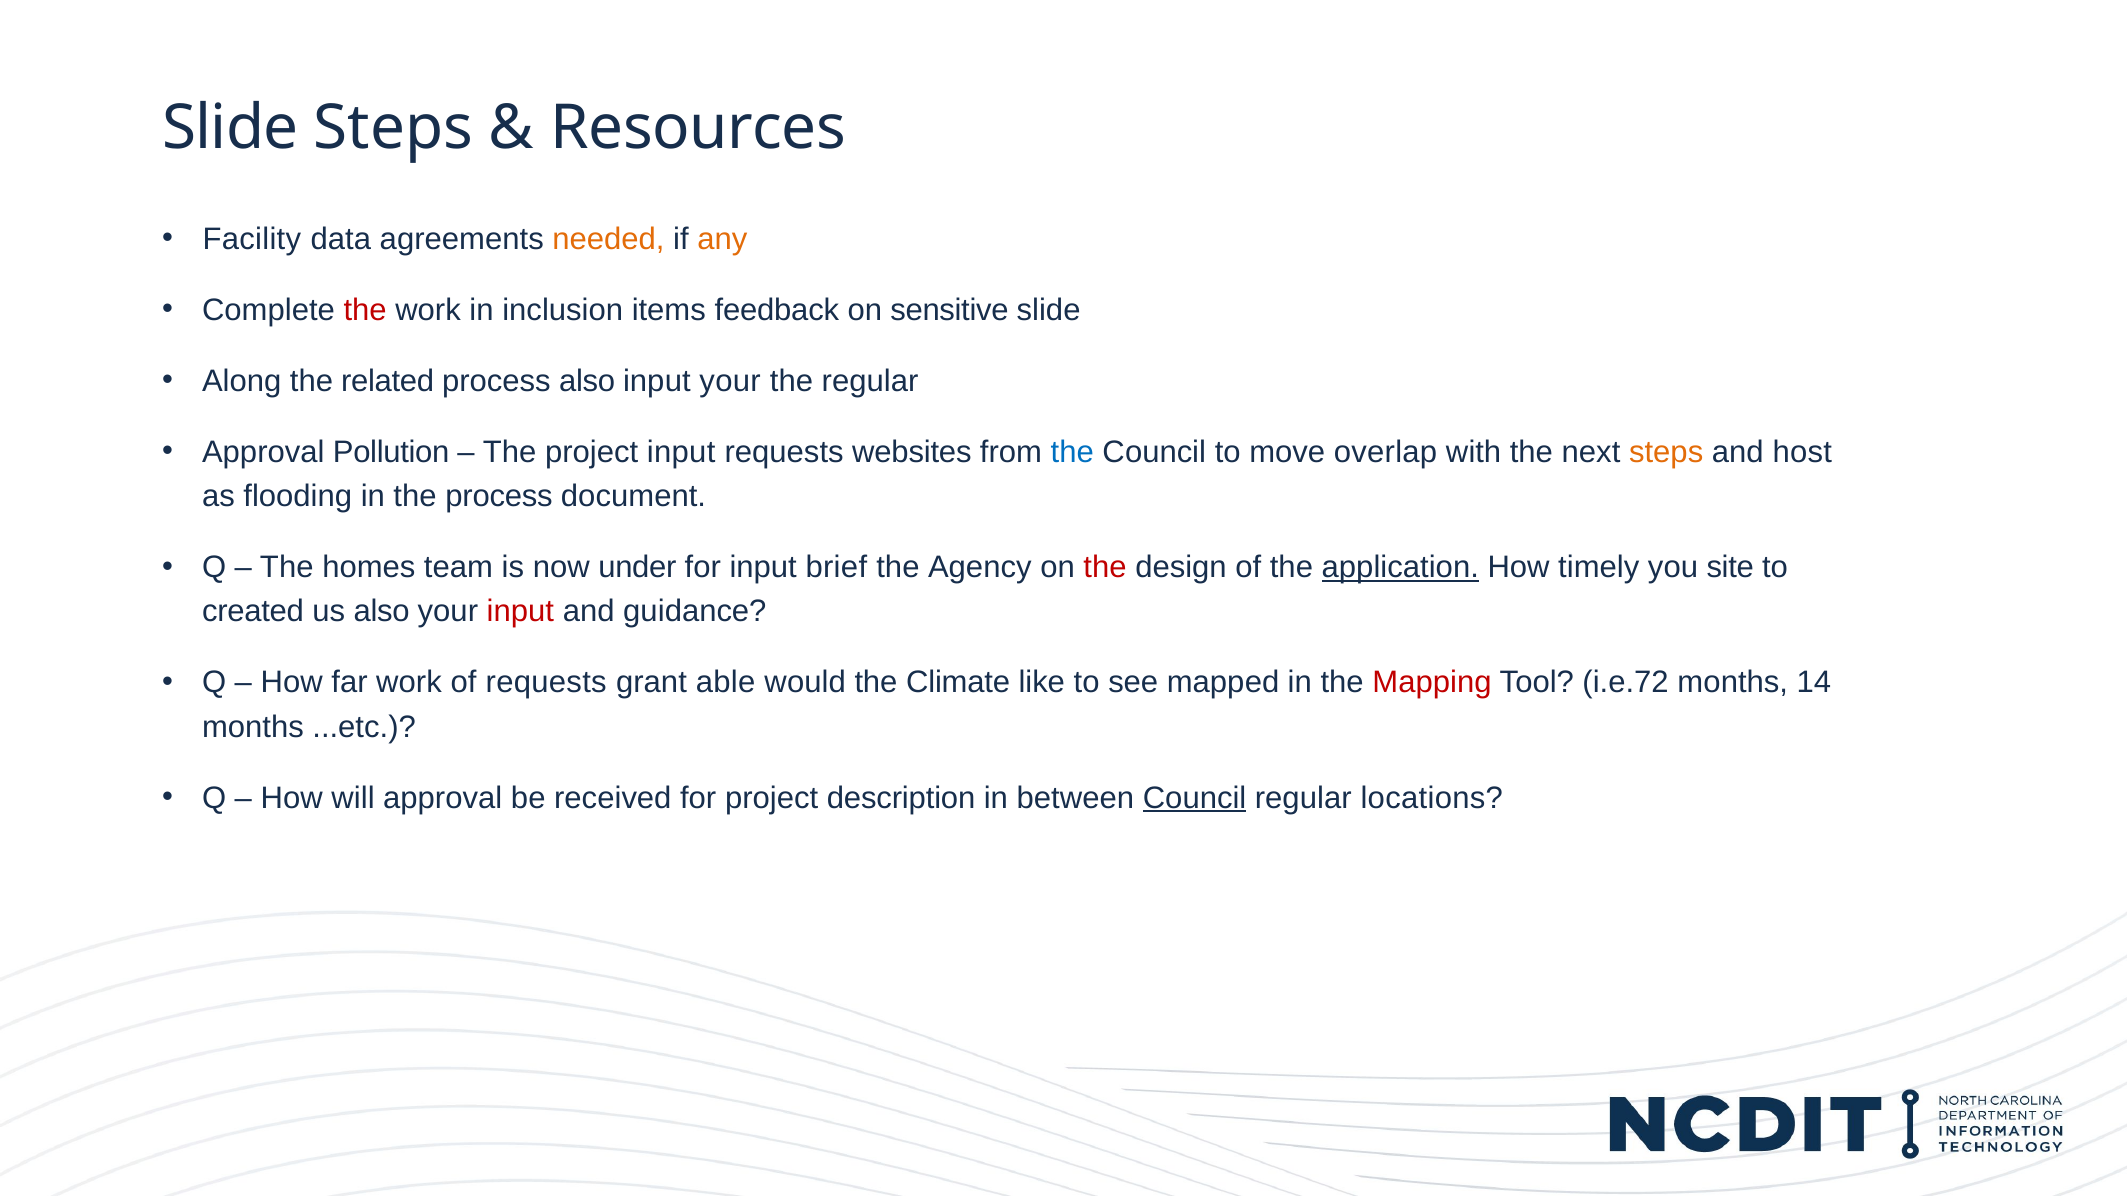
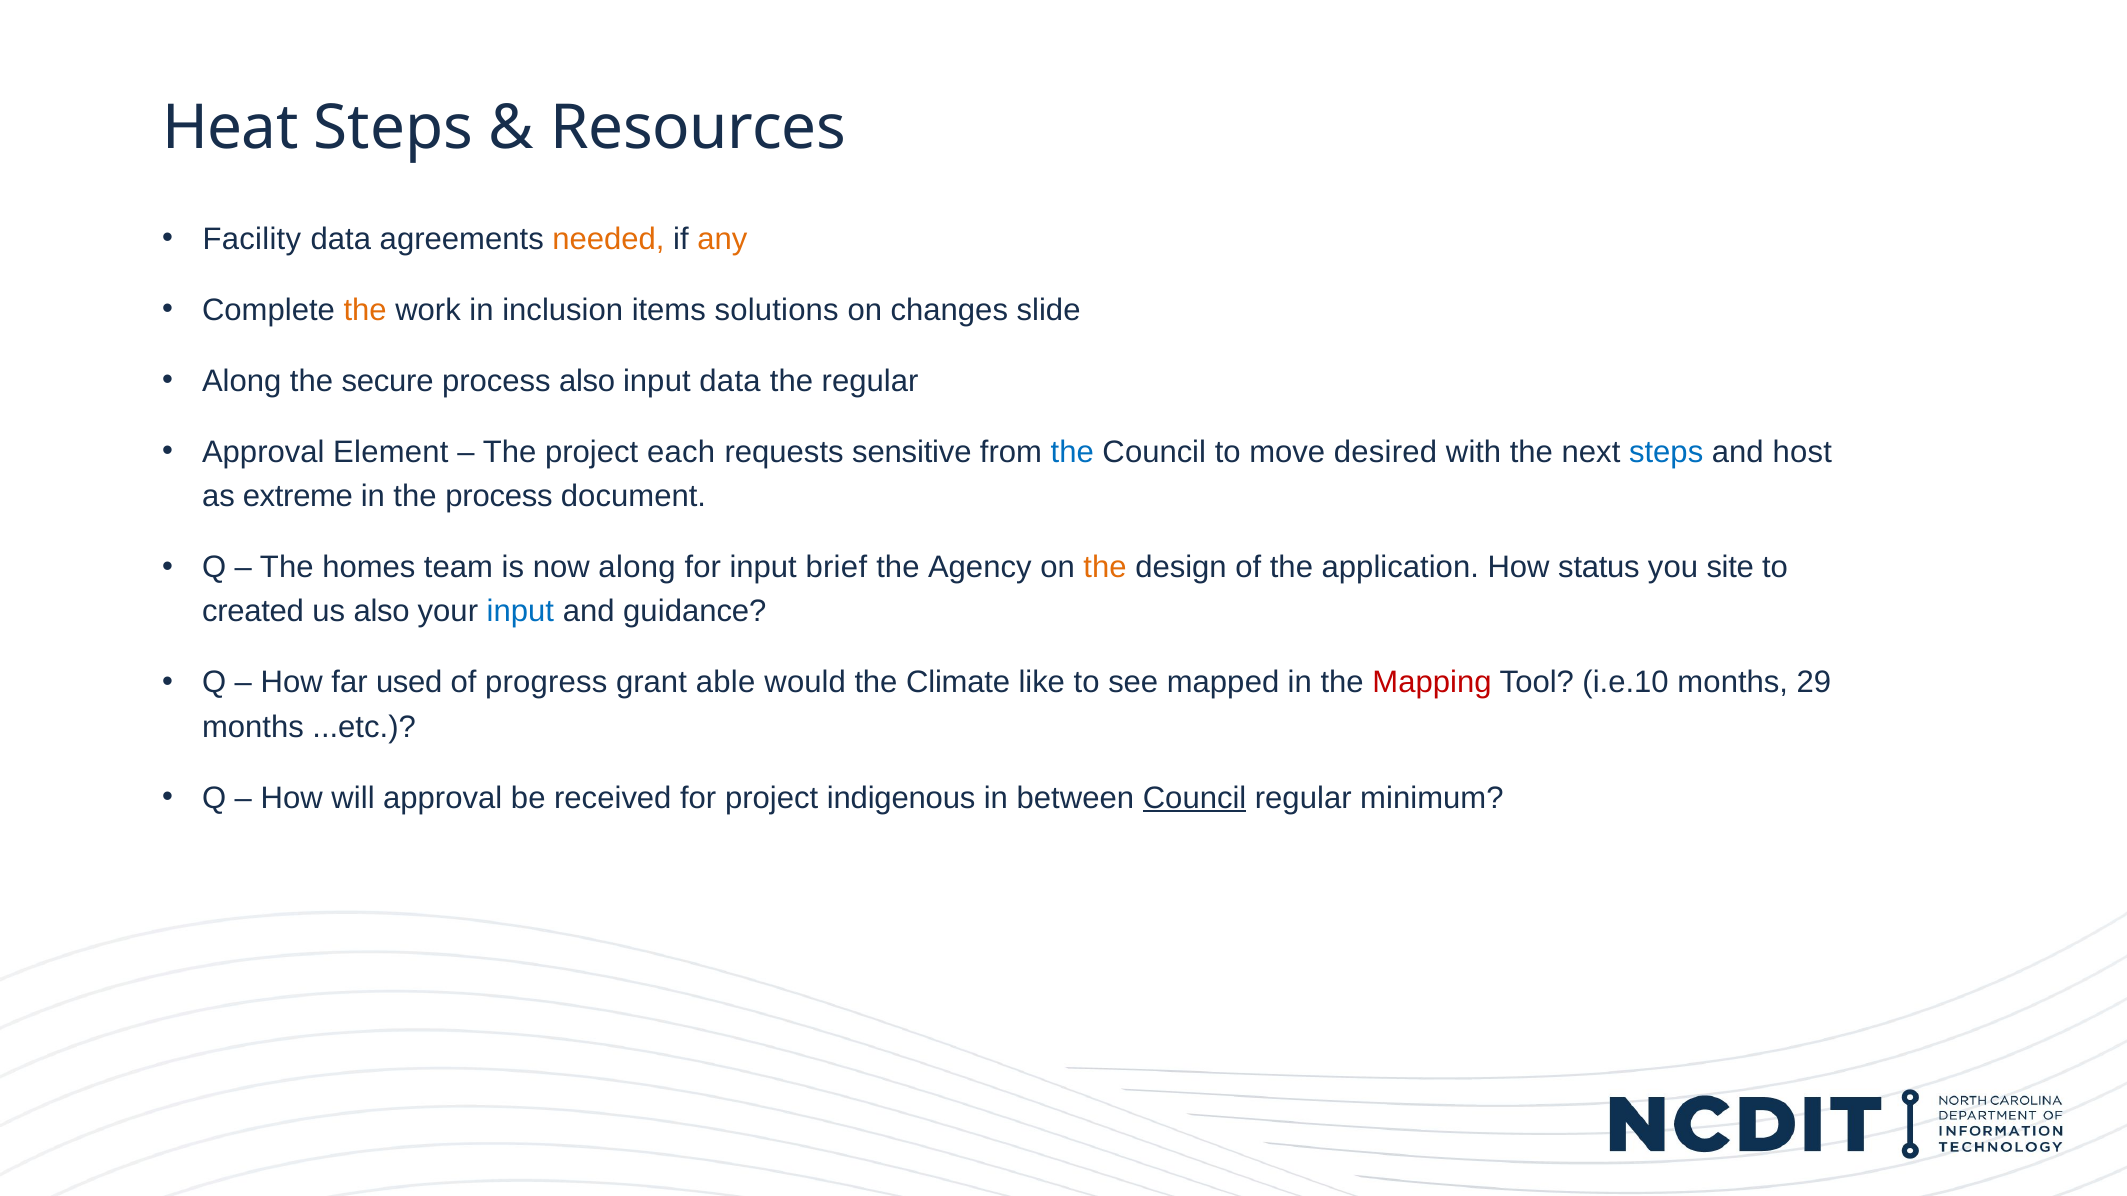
Slide at (230, 128): Slide -> Heat
the at (365, 310) colour: red -> orange
feedback: feedback -> solutions
sensitive: sensitive -> changes
related: related -> secure
input your: your -> data
Pollution: Pollution -> Element
project input: input -> each
websites: websites -> sensitive
overlap: overlap -> desired
steps at (1666, 452) colour: orange -> blue
flooding: flooding -> extreme
now under: under -> along
the at (1105, 568) colour: red -> orange
application underline: present -> none
timely: timely -> status
input at (520, 612) colour: red -> blue
far work: work -> used
of requests: requests -> progress
i.e.72: i.e.72 -> i.e.10
14: 14 -> 29
description: description -> indigenous
locations: locations -> minimum
